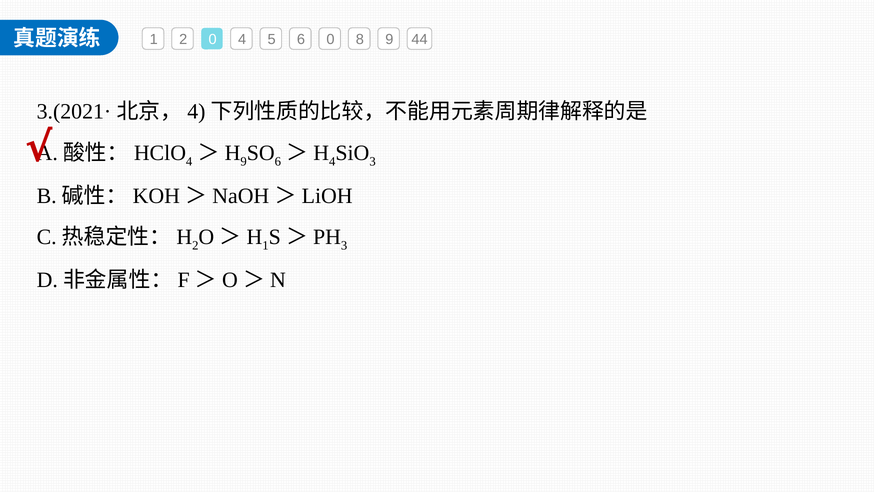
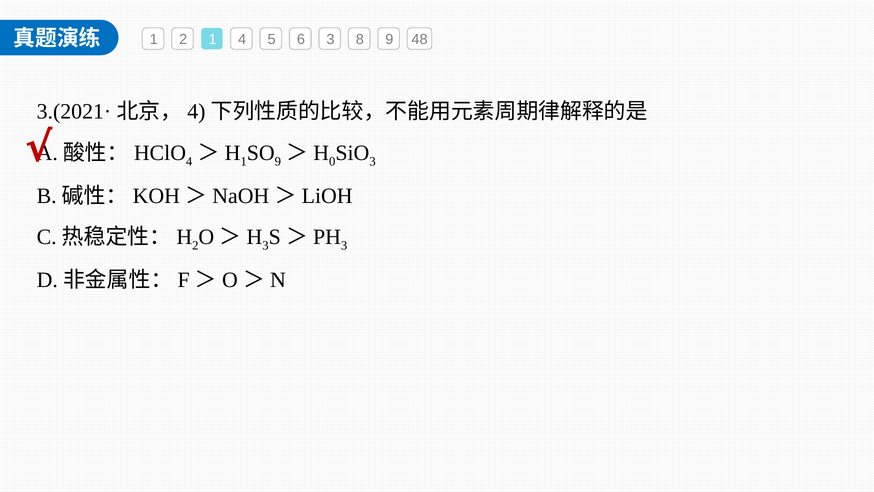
2 0: 0 -> 1
6 0: 0 -> 3
44: 44 -> 48
9 at (244, 161): 9 -> 1
6 at (278, 161): 6 -> 9
4 at (332, 161): 4 -> 0
1 at (265, 245): 1 -> 3
